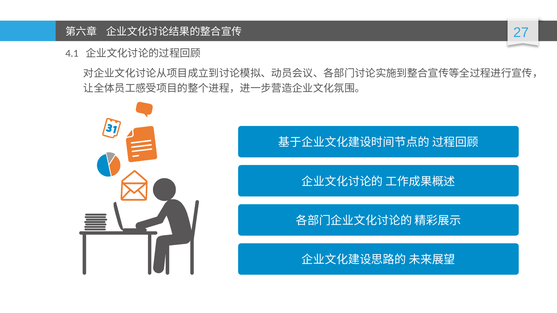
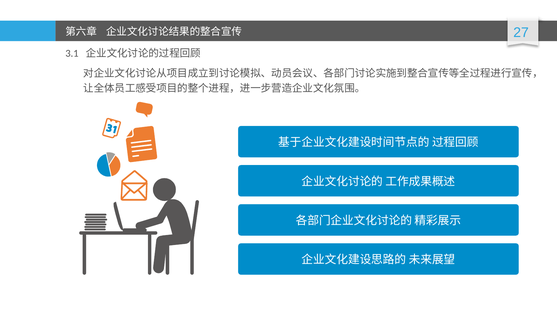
4.1: 4.1 -> 3.1
